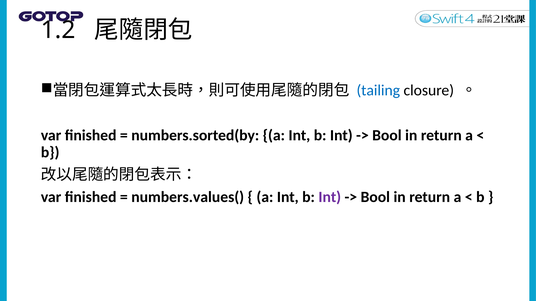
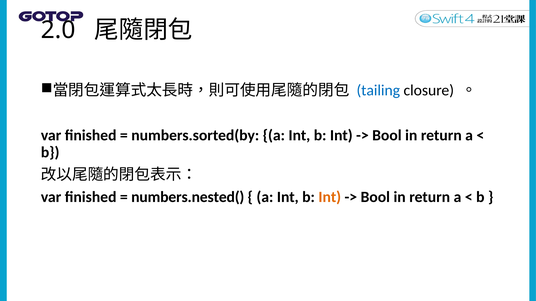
1.2: 1.2 -> 2.0
numbers.values(: numbers.values( -> numbers.nested(
Int at (330, 197) colour: purple -> orange
